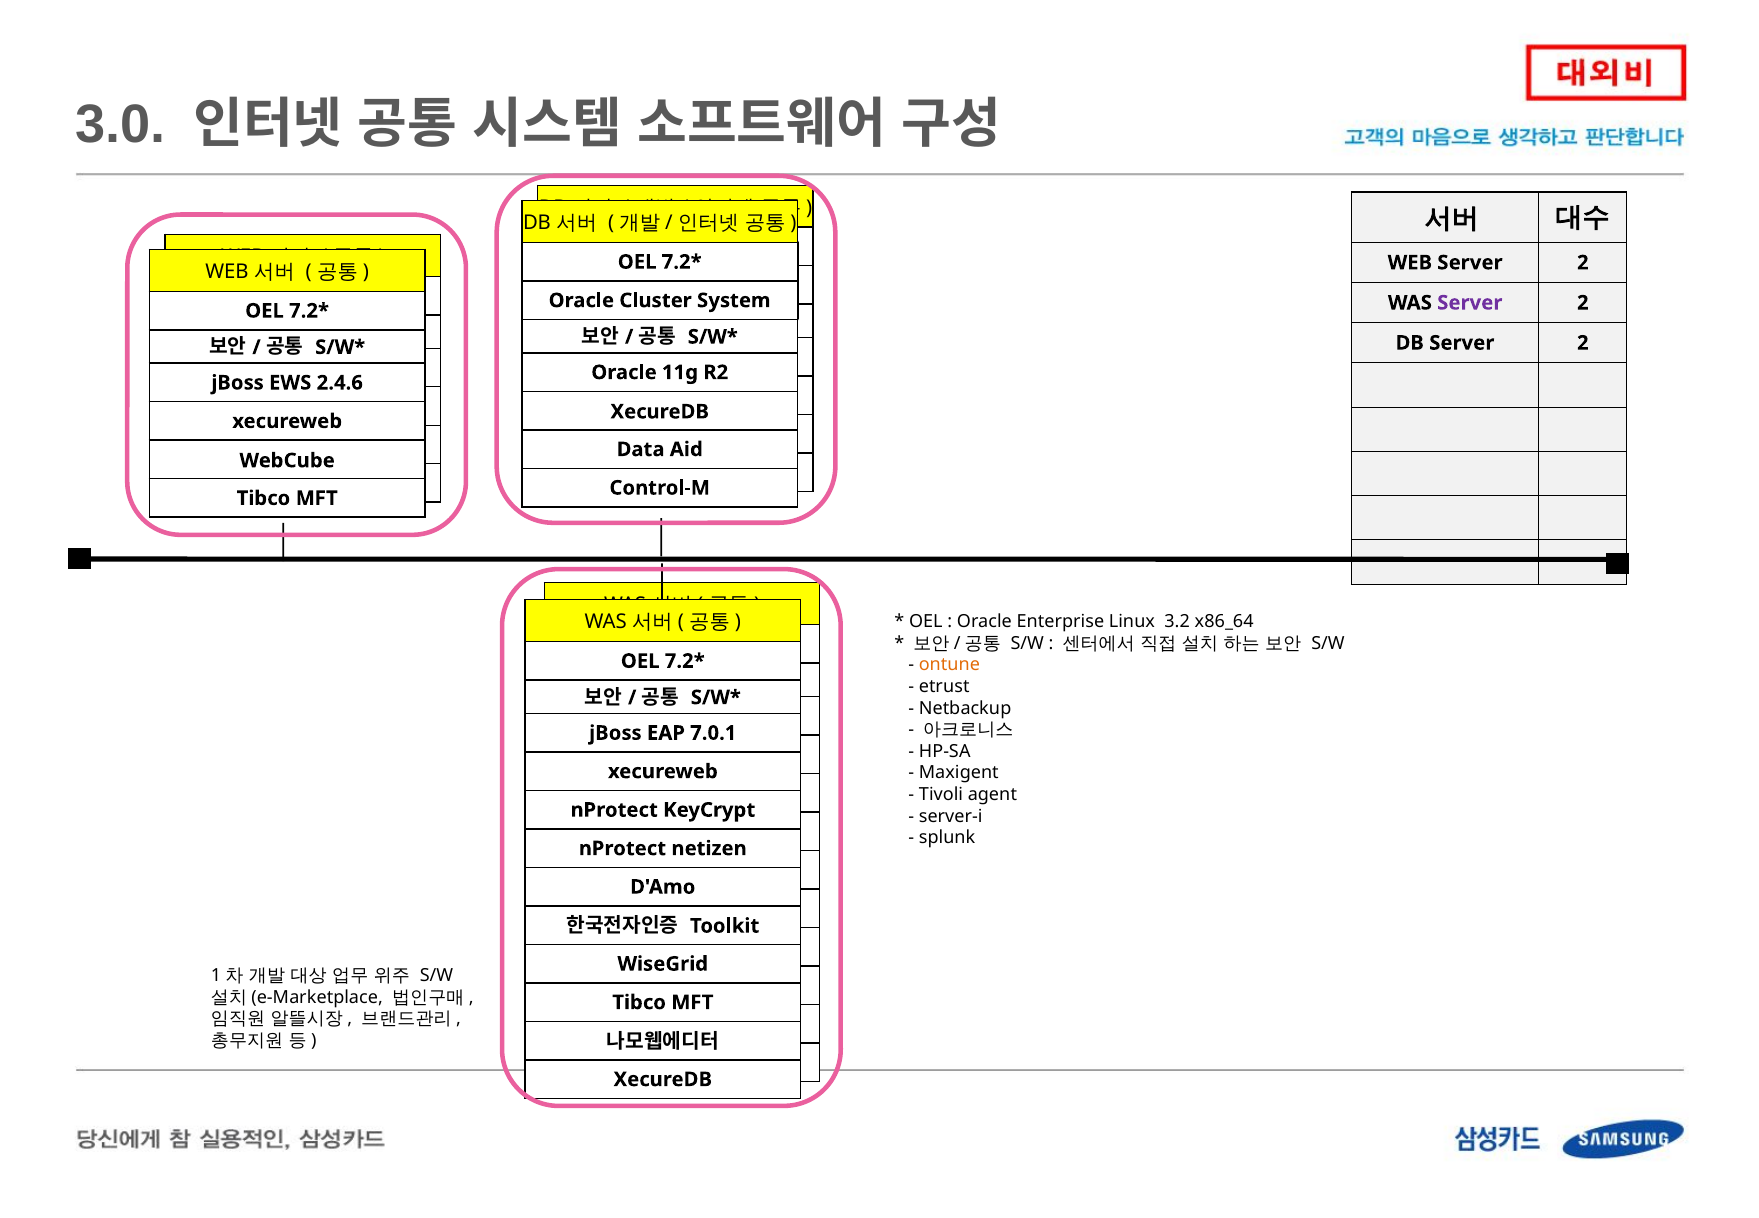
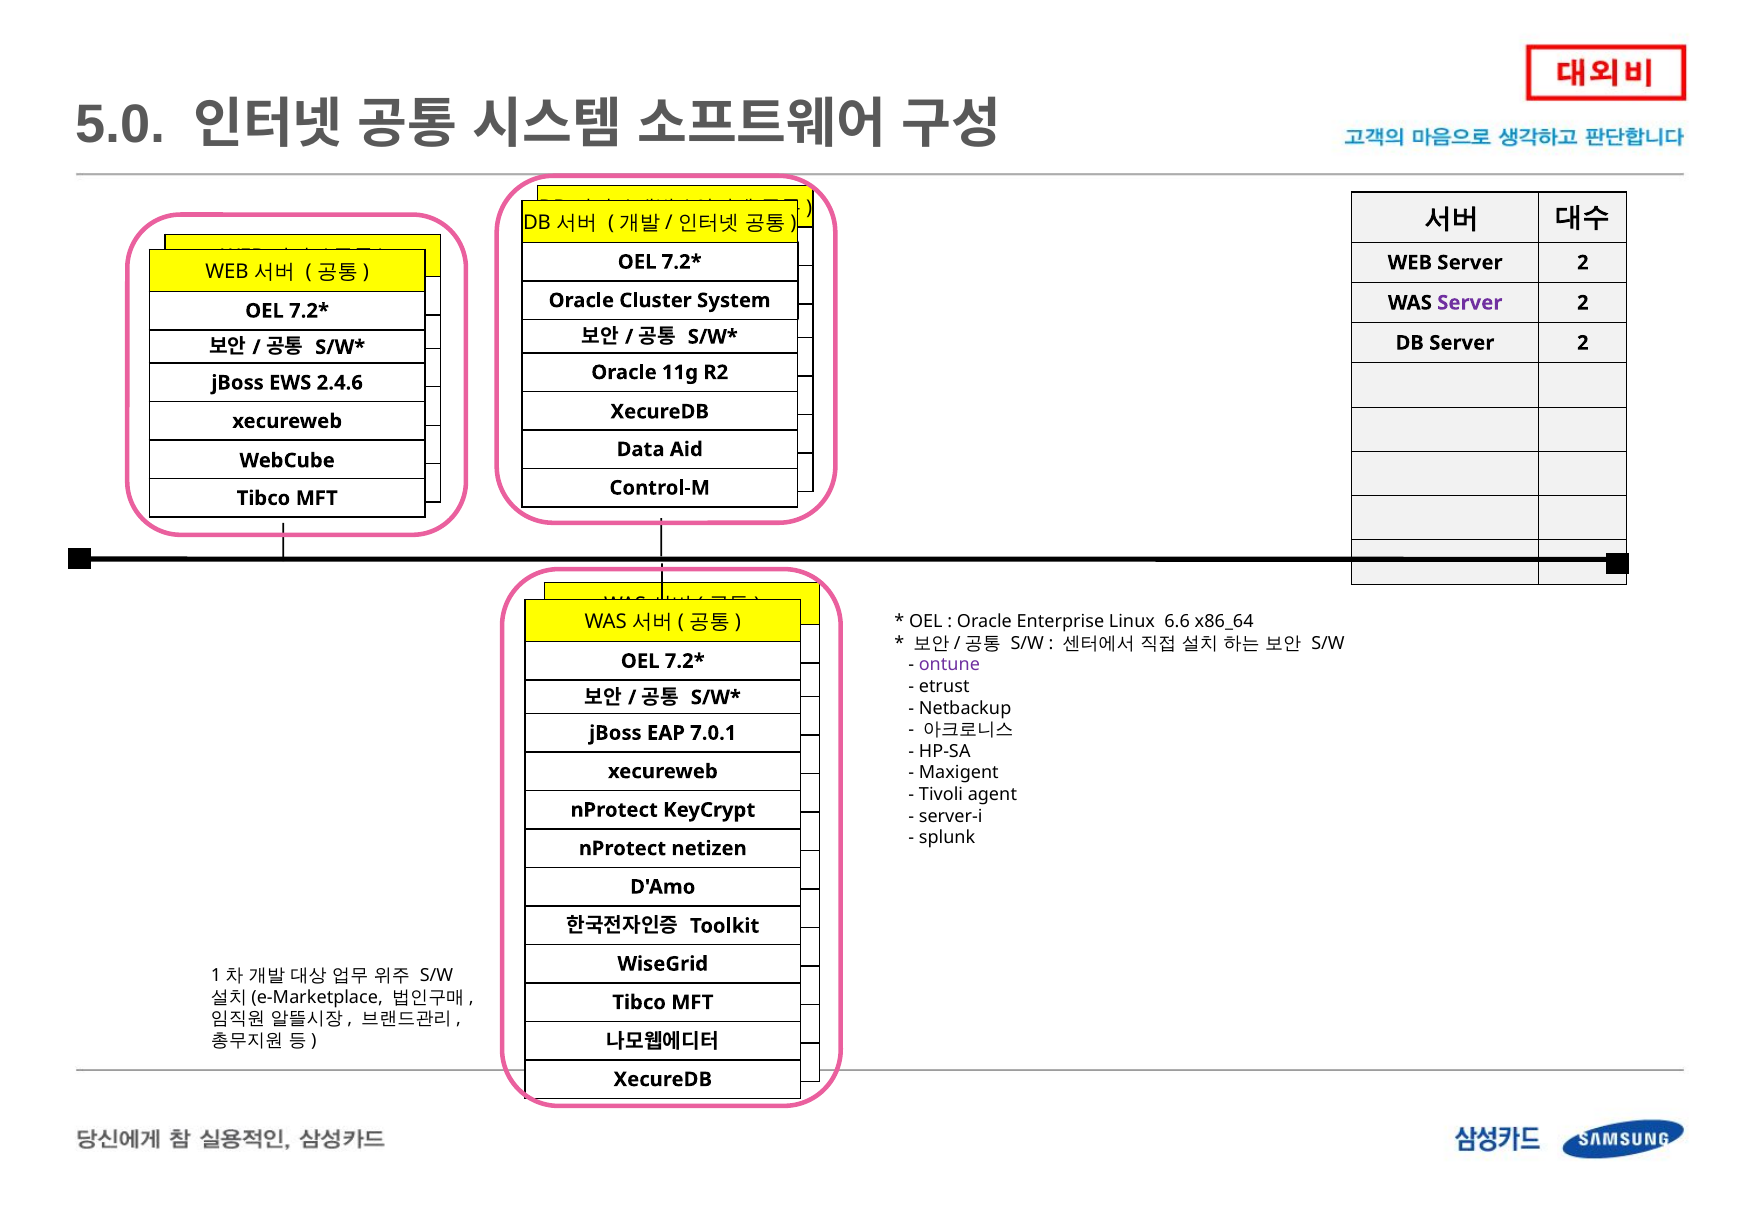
3.0: 3.0 -> 5.0
3.2: 3.2 -> 6.6
ontune colour: orange -> purple
